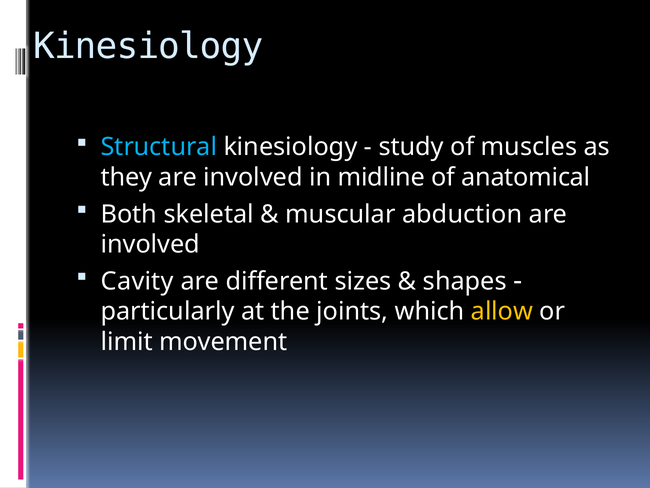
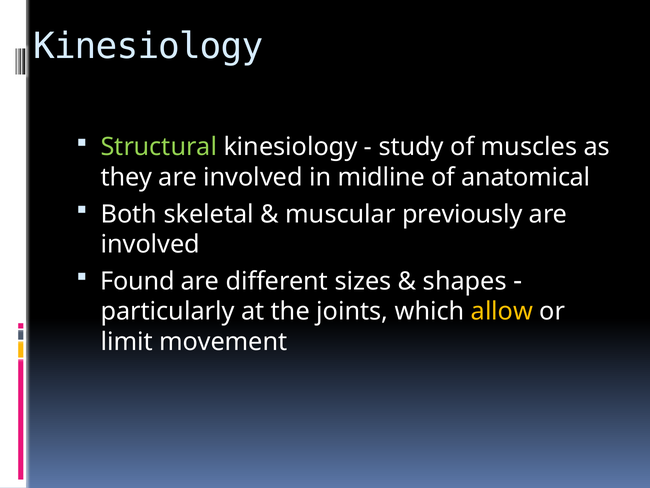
Structural colour: light blue -> light green
abduction: abduction -> previously
Cavity: Cavity -> Found
